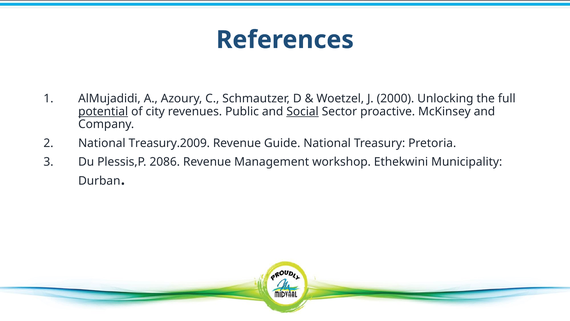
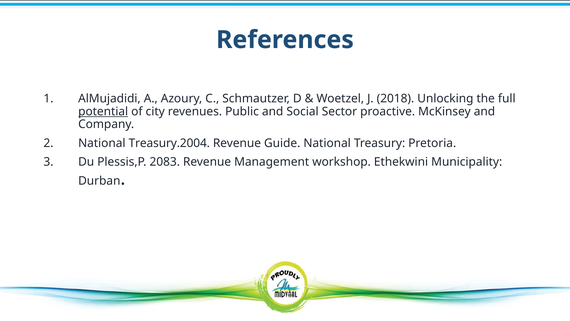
2000: 2000 -> 2018
Social underline: present -> none
Treasury.2009: Treasury.2009 -> Treasury.2004
2086: 2086 -> 2083
